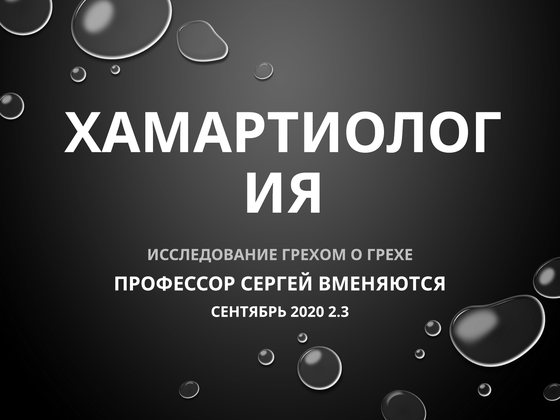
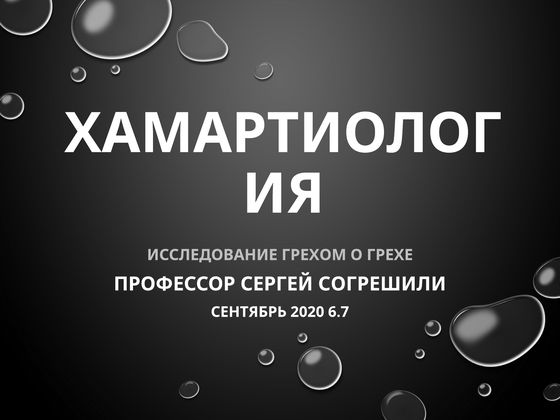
ВМЕНЯЮТСЯ: ВМЕНЯЮТСЯ -> СОГРЕШИЛИ
2.3: 2.3 -> 6.7
